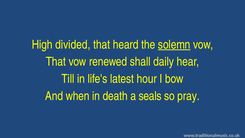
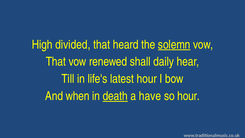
death underline: none -> present
seals: seals -> have
so pray: pray -> hour
